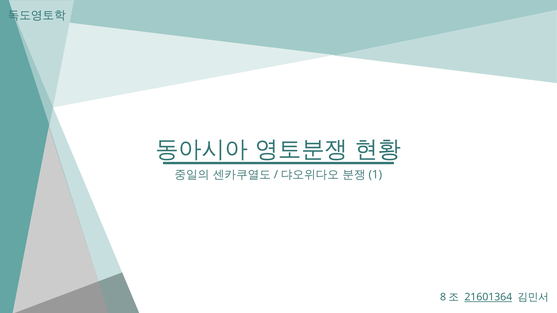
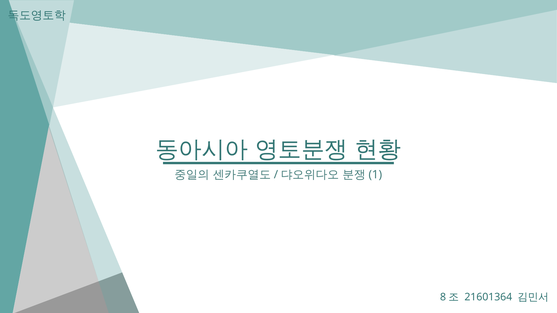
21601364 underline: present -> none
